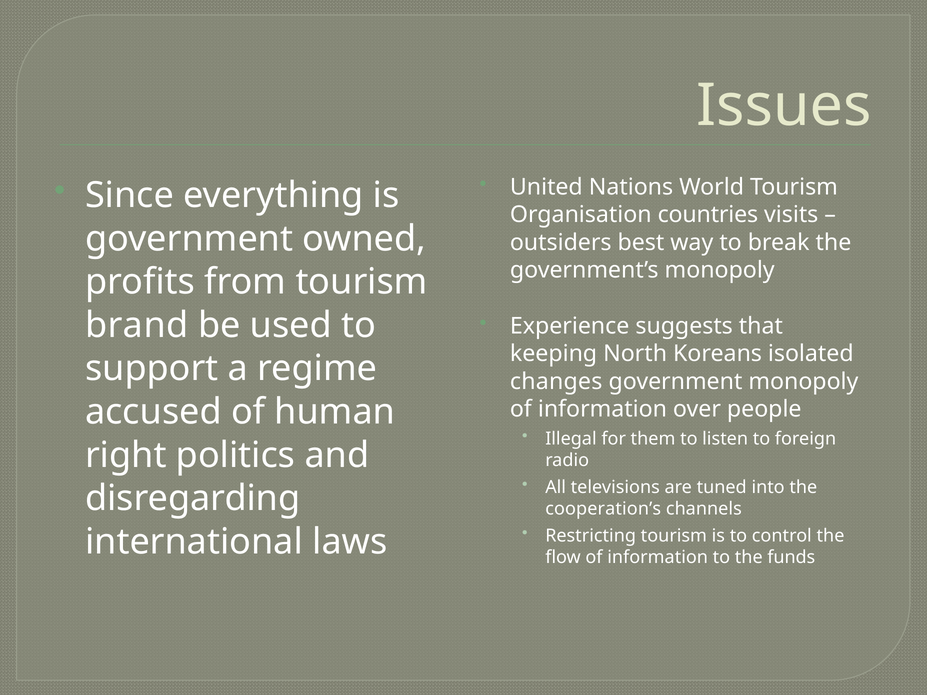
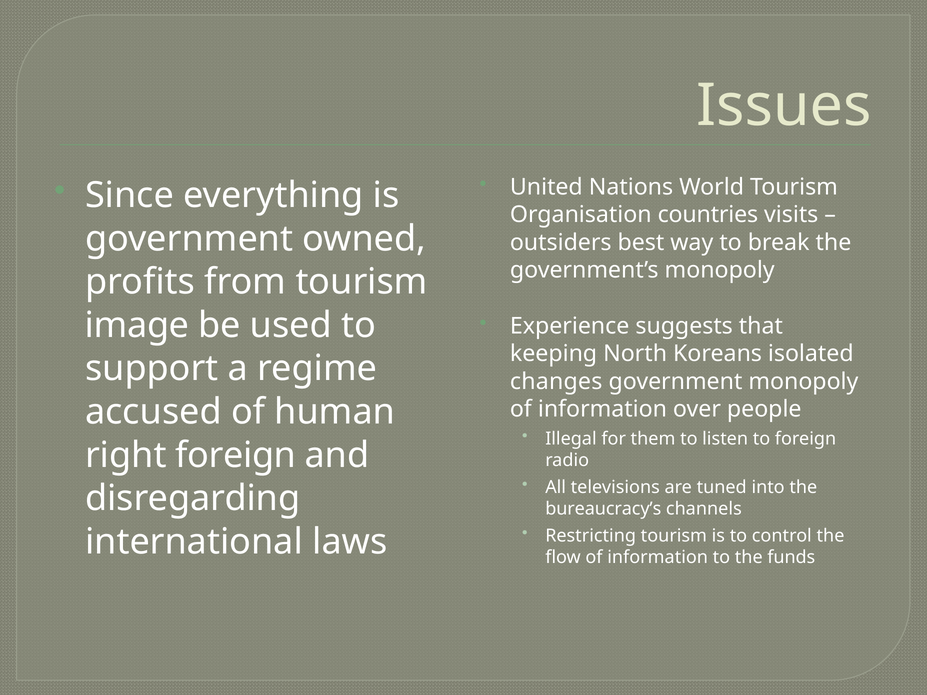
brand: brand -> image
right politics: politics -> foreign
cooperation’s: cooperation’s -> bureaucracy’s
